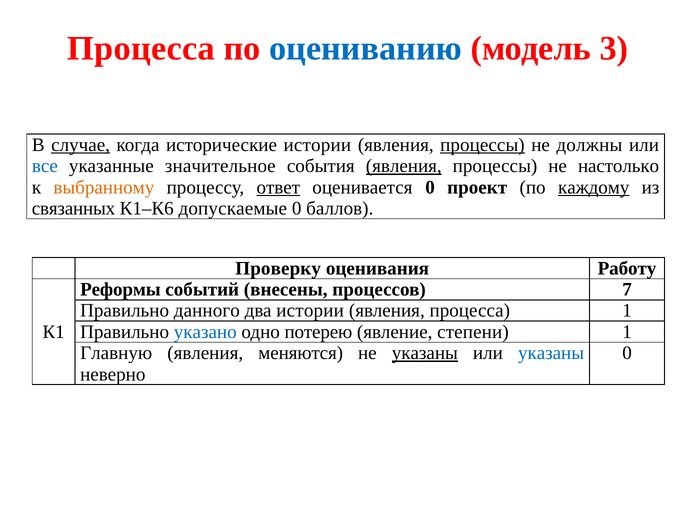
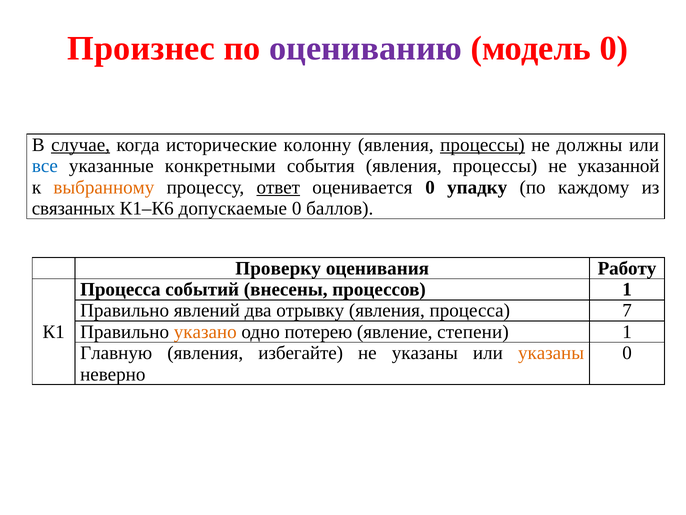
Процесса at (141, 48): Процесса -> Произнес
оцениванию colour: blue -> purple
модель 3: 3 -> 0
исторические истории: истории -> колонну
значительное: значительное -> конкретными
явления at (404, 166) underline: present -> none
настолько: настолько -> указанной
проект: проект -> упадку
каждому underline: present -> none
Реформы at (120, 289): Реформы -> Процесса
процессов 7: 7 -> 1
данного: данного -> явлений
два истории: истории -> отрывку
процесса 1: 1 -> 7
указано colour: blue -> orange
меняются: меняются -> избегайте
указаны at (425, 353) underline: present -> none
указаны at (551, 353) colour: blue -> orange
